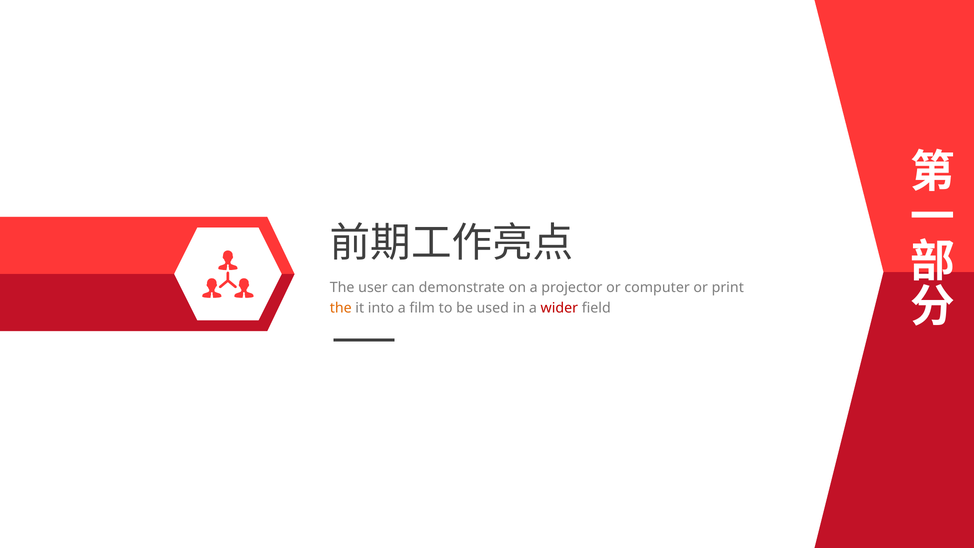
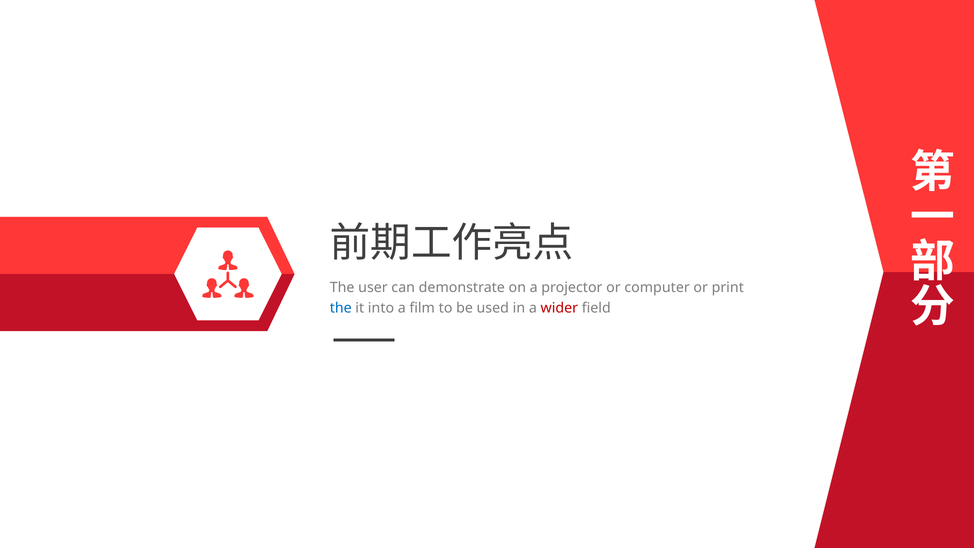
the at (341, 308) colour: orange -> blue
